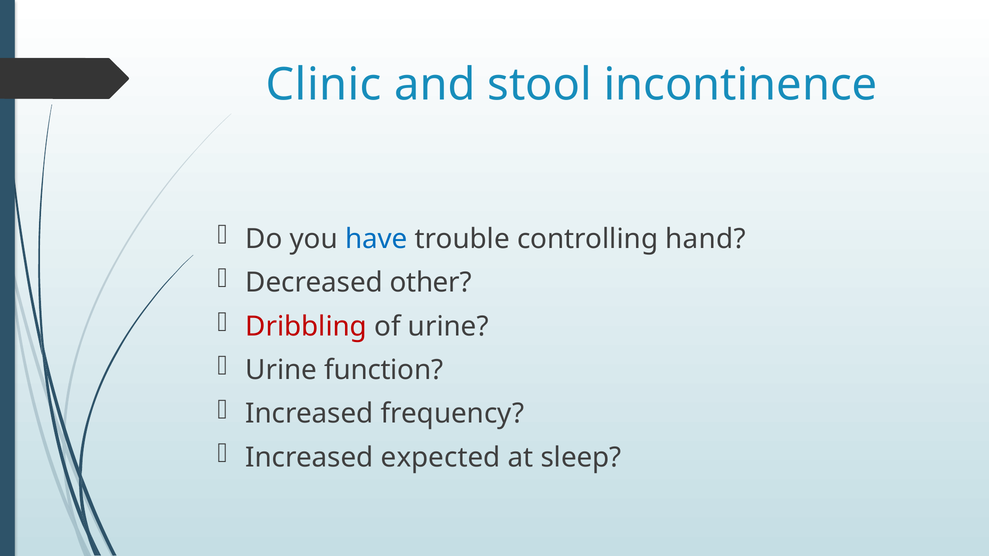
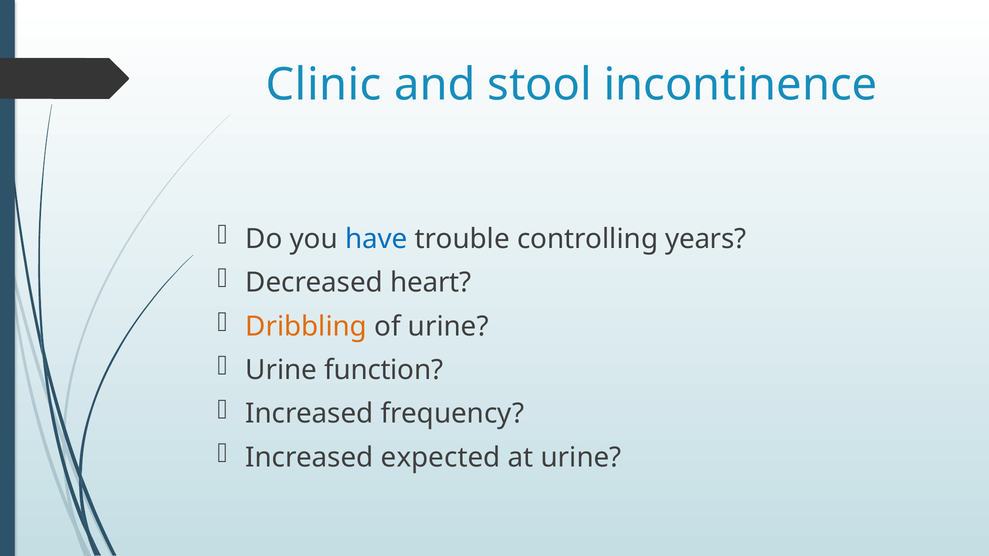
hand: hand -> years
other: other -> heart
Dribbling colour: red -> orange
at sleep: sleep -> urine
